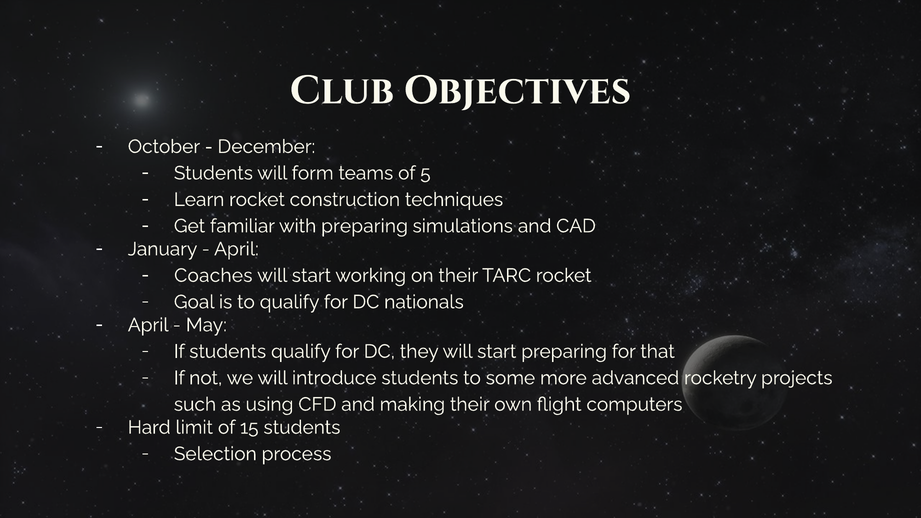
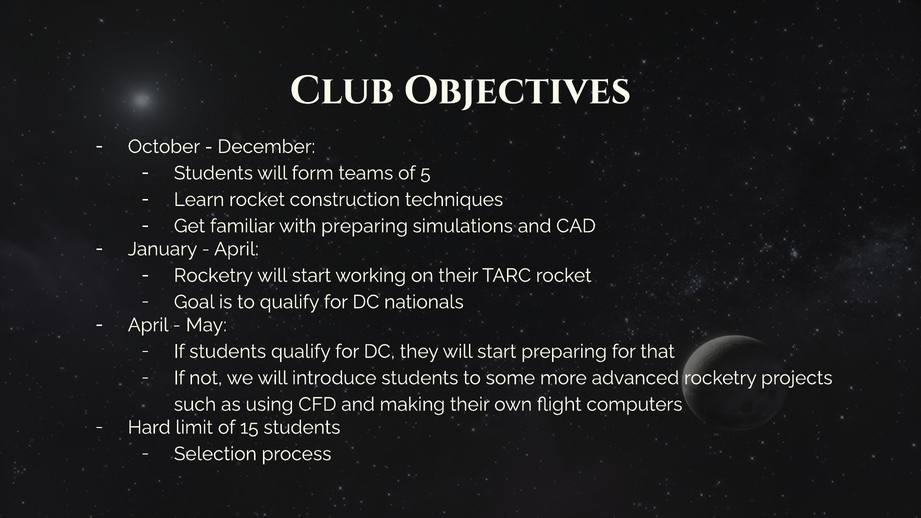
Coaches at (213, 276): Coaches -> Rocketry
